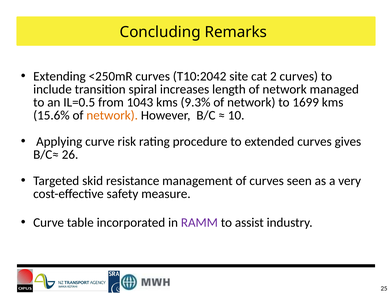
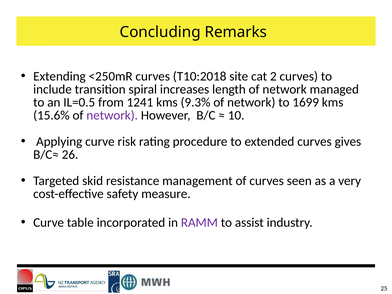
T10:2042: T10:2042 -> T10:2018
1043: 1043 -> 1241
network at (112, 115) colour: orange -> purple
